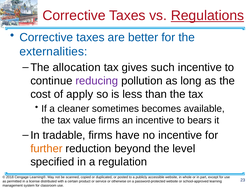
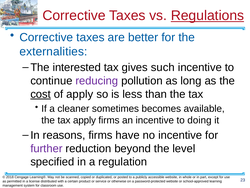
allocation: allocation -> interested
cost underline: none -> present
tax value: value -> apply
bears: bears -> doing
tradable: tradable -> reasons
further colour: orange -> purple
